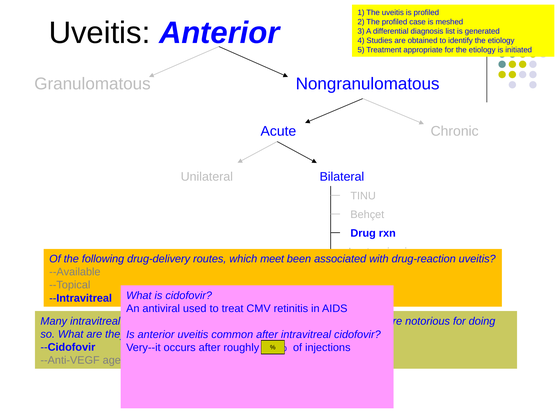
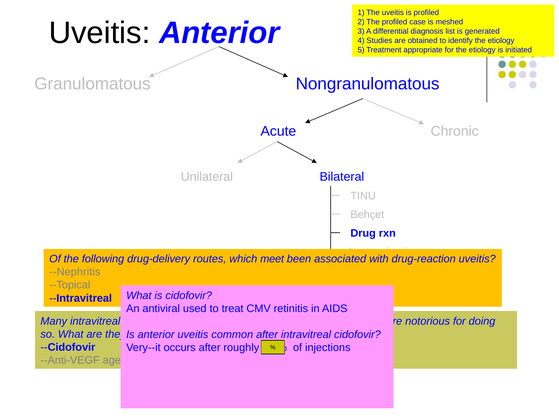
--Available: --Available -> --Nephritis
